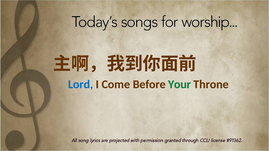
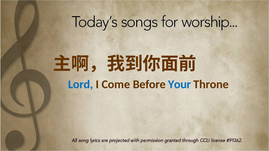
Your colour: green -> blue
